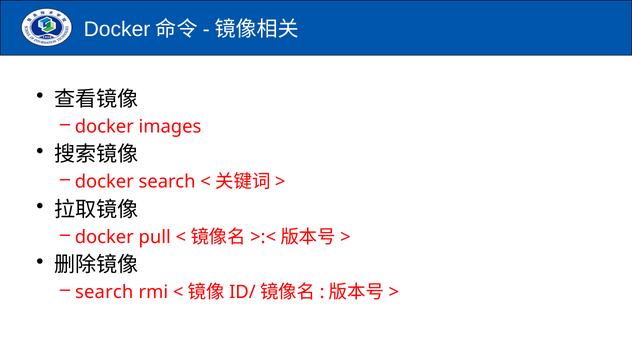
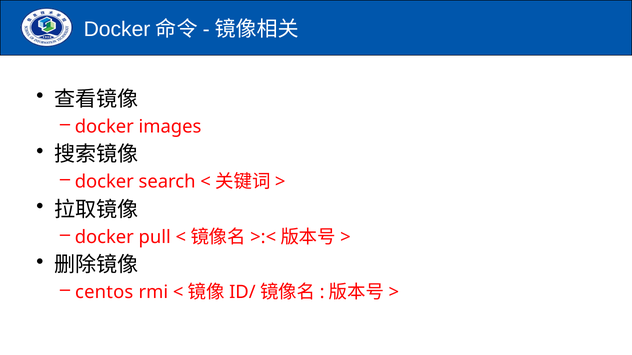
search at (104, 293): search -> centos
